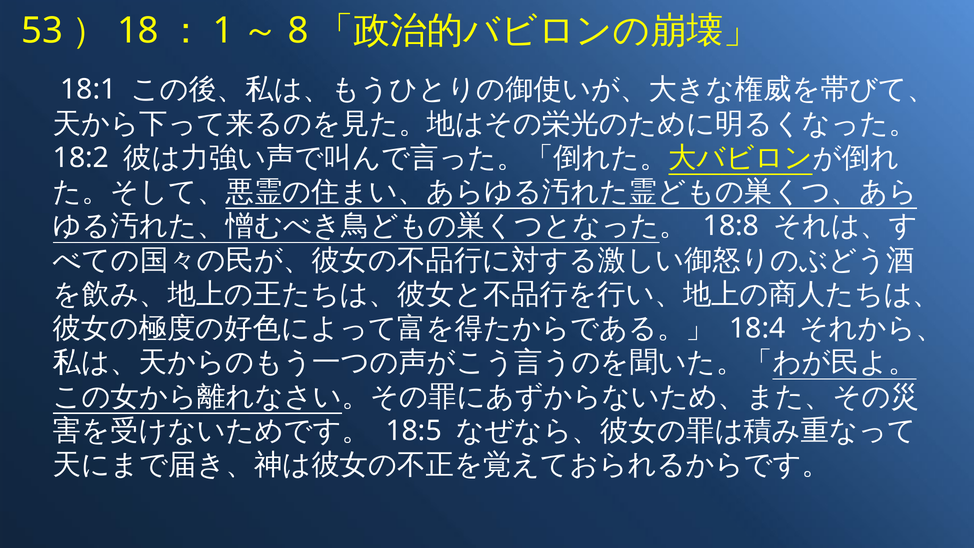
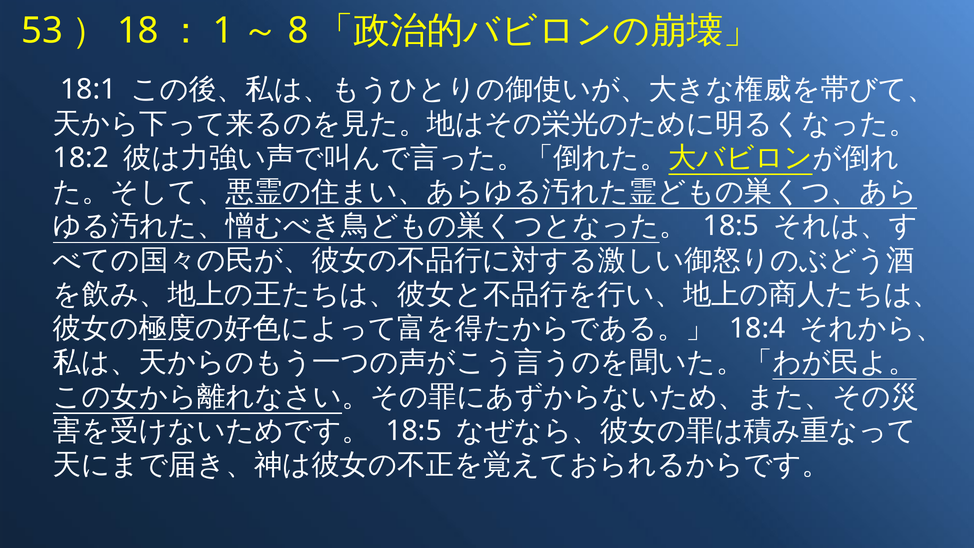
18:8 at (731, 226): 18:8 -> 18:5
